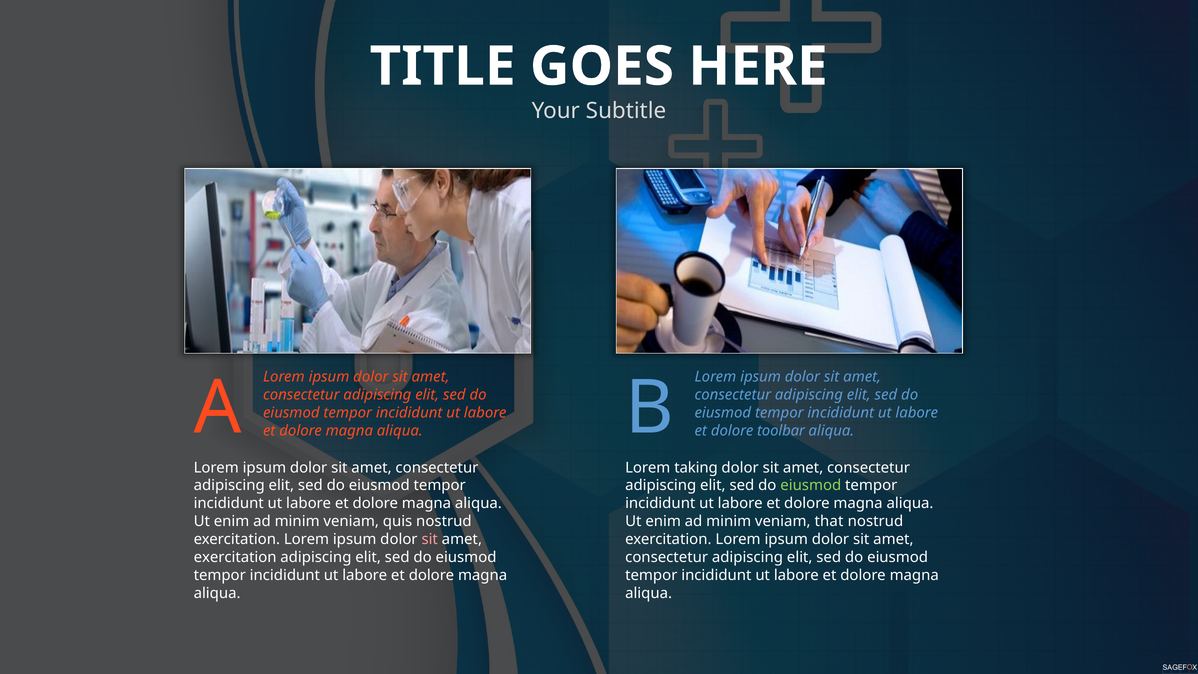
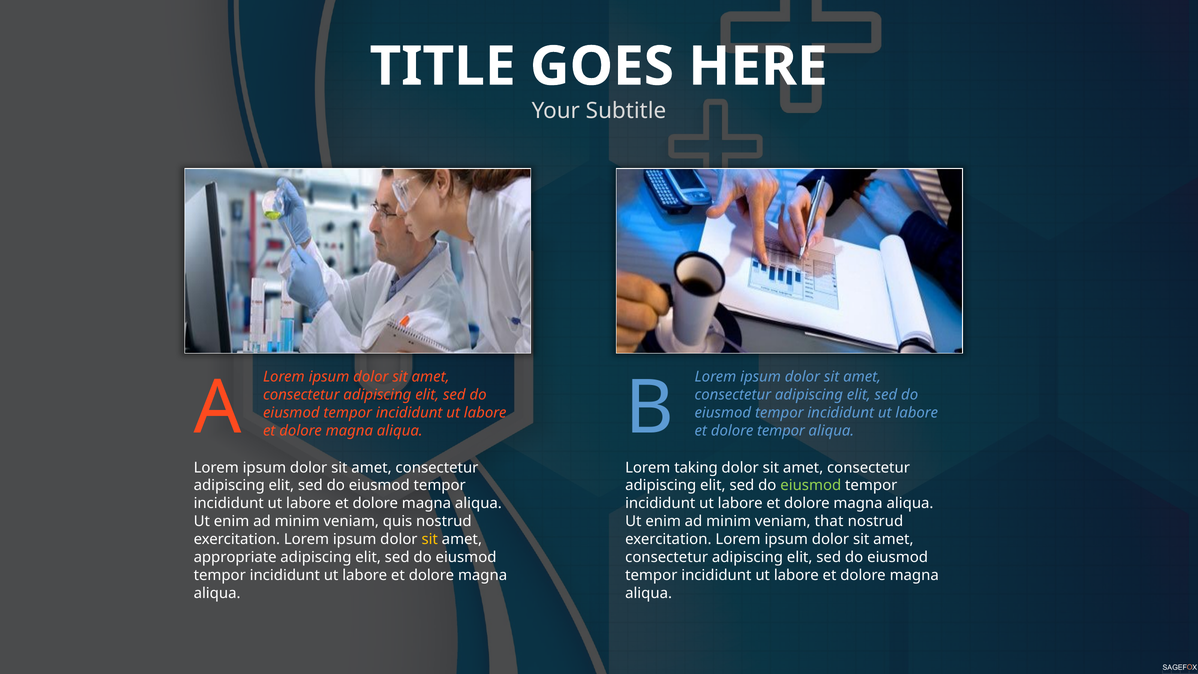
dolore toolbar: toolbar -> tempor
sit at (430, 539) colour: pink -> yellow
exercitation at (235, 557): exercitation -> appropriate
